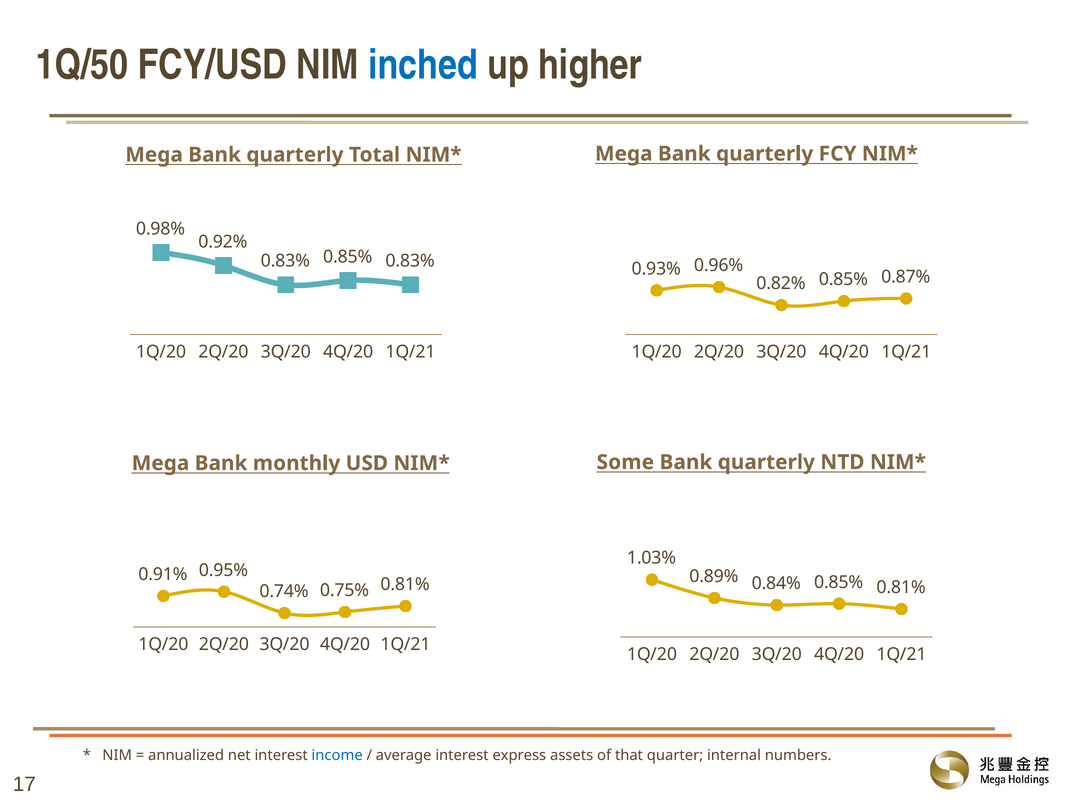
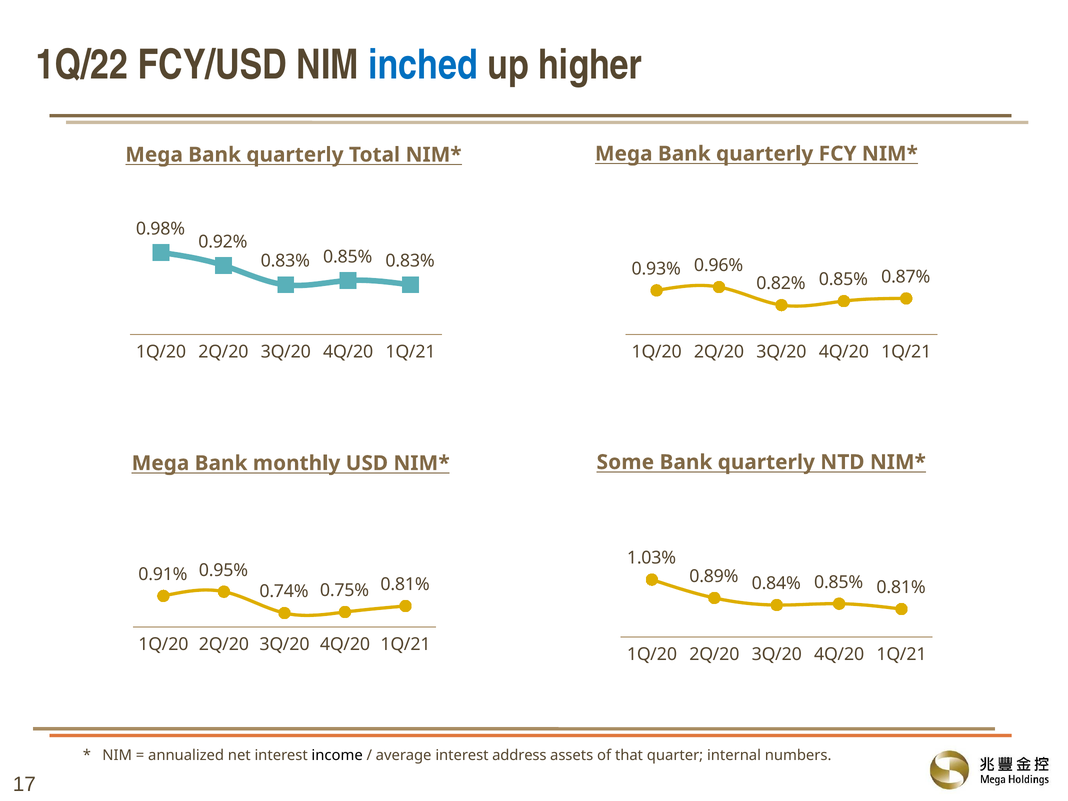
1Q/50: 1Q/50 -> 1Q/22
income colour: blue -> black
express: express -> address
